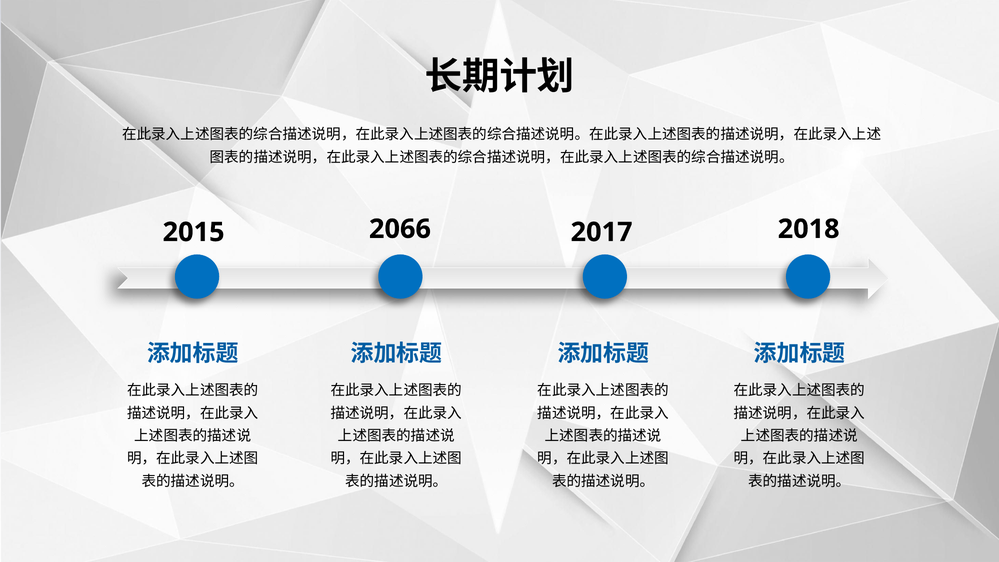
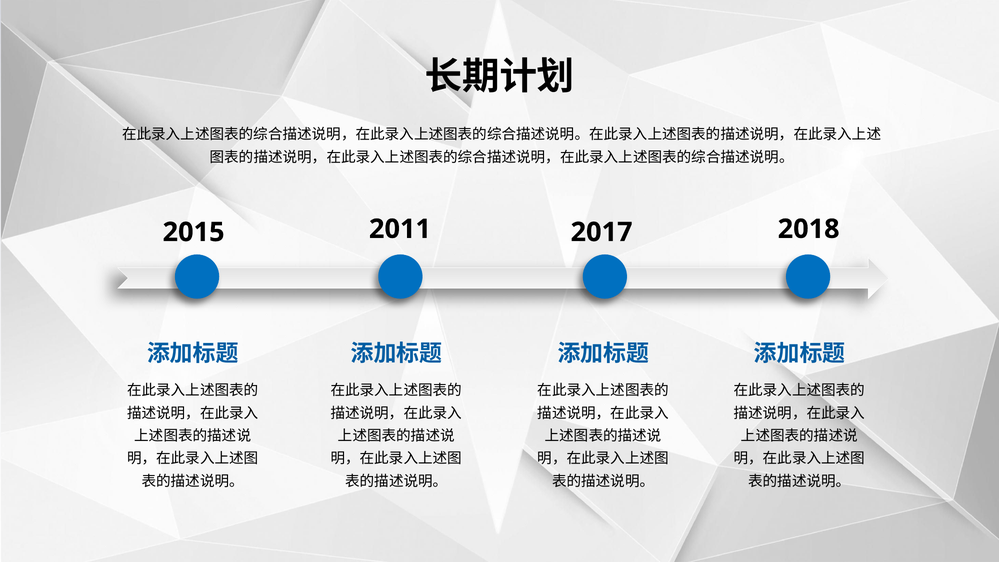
2066: 2066 -> 2011
